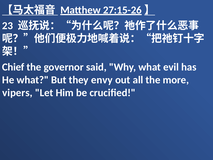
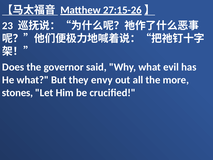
Chief: Chief -> Does
vipers: vipers -> stones
